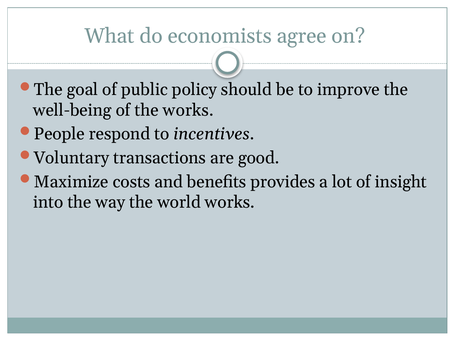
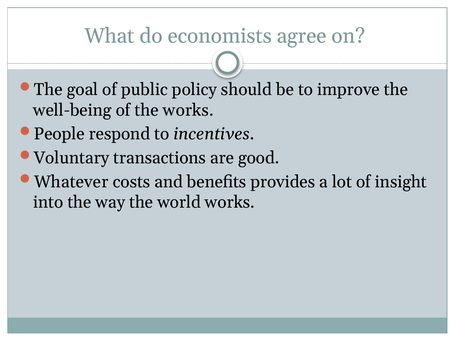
Maximize: Maximize -> Whatever
